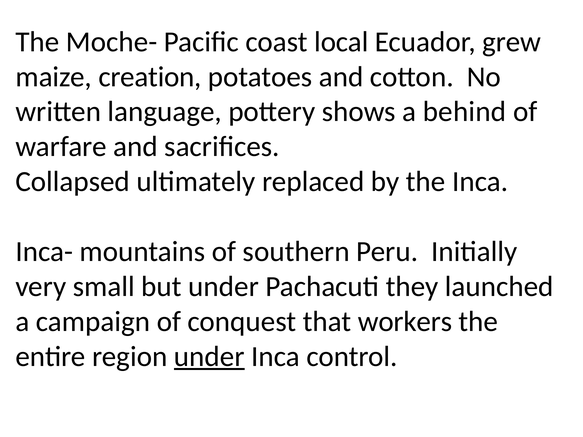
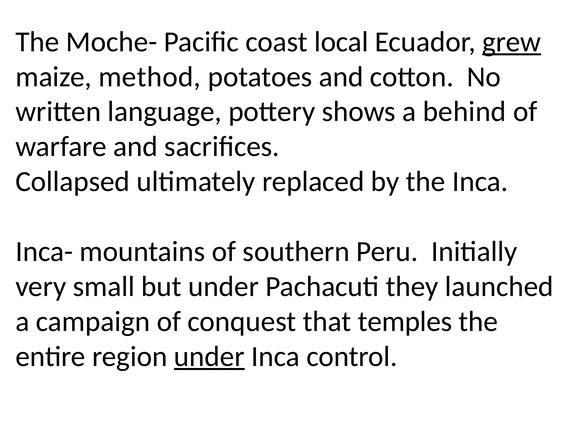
grew underline: none -> present
creation: creation -> method
workers: workers -> temples
